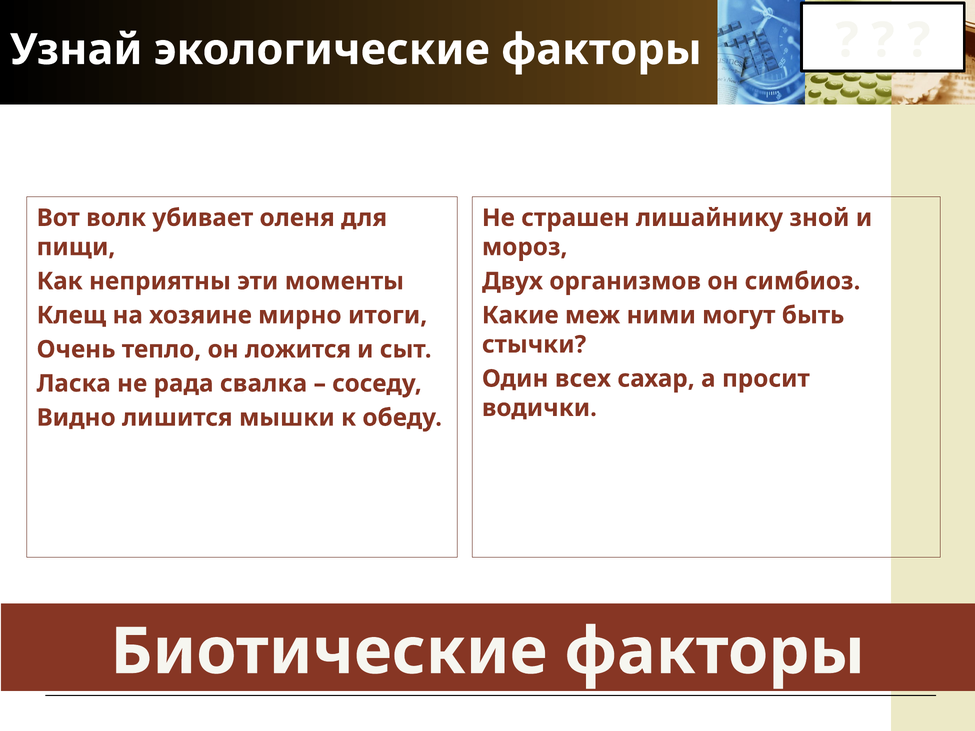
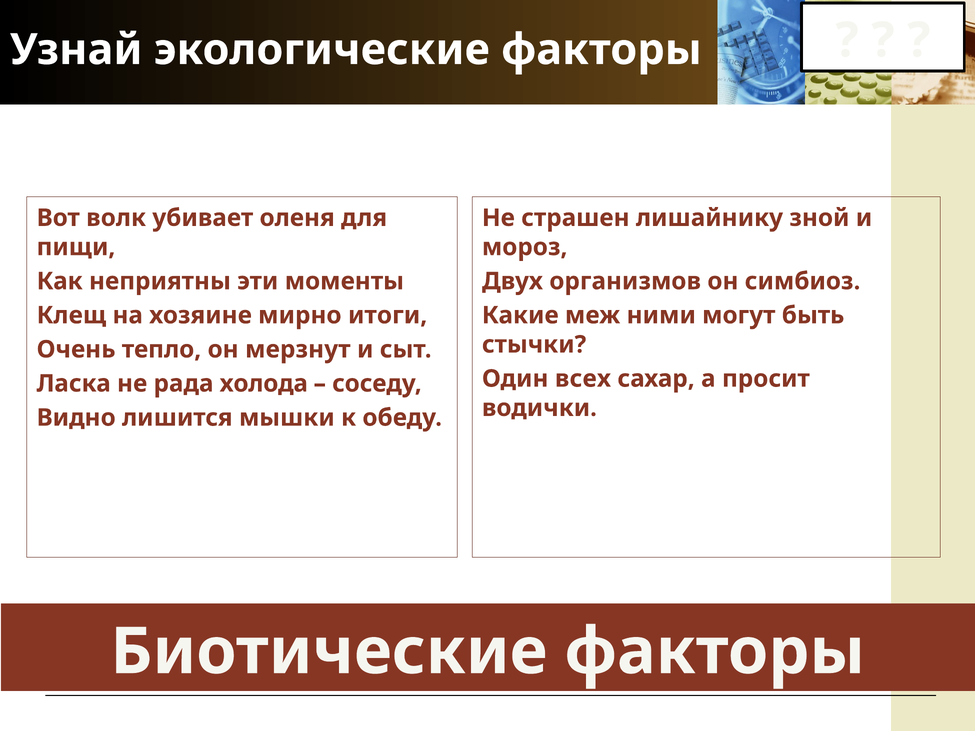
ложится: ложится -> мерзнут
свалка: свалка -> холода
